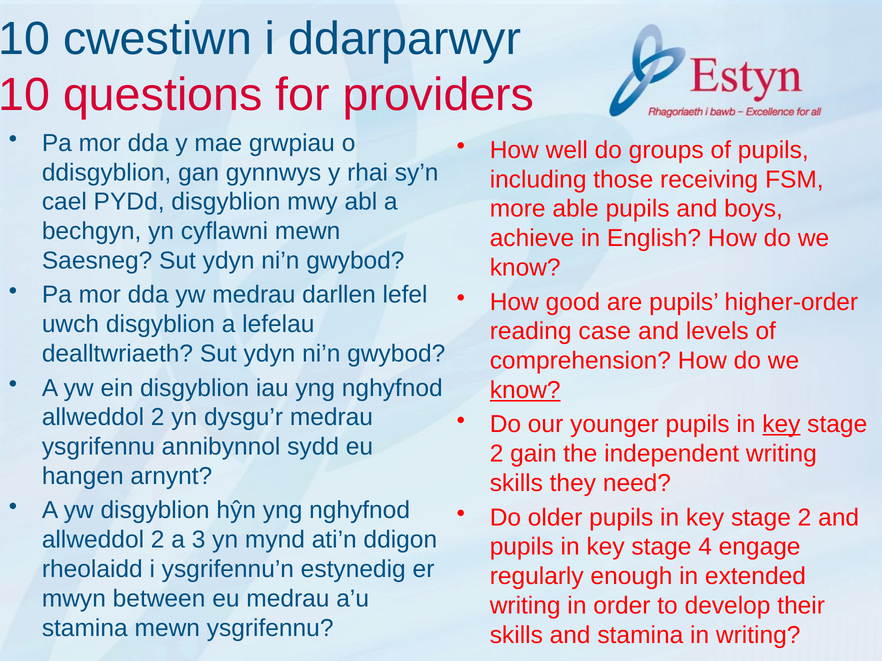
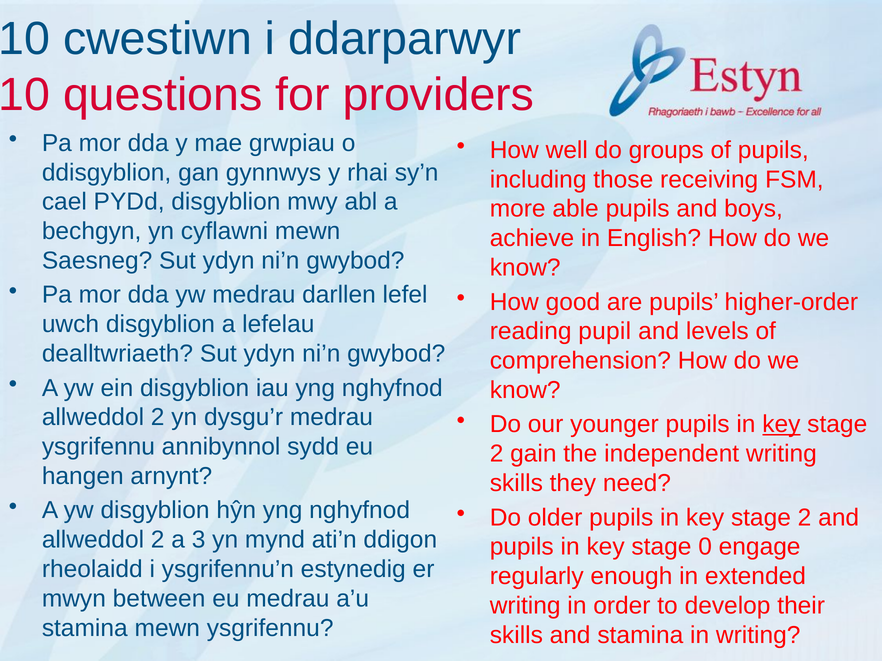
case: case -> pupil
know at (525, 390) underline: present -> none
4: 4 -> 0
